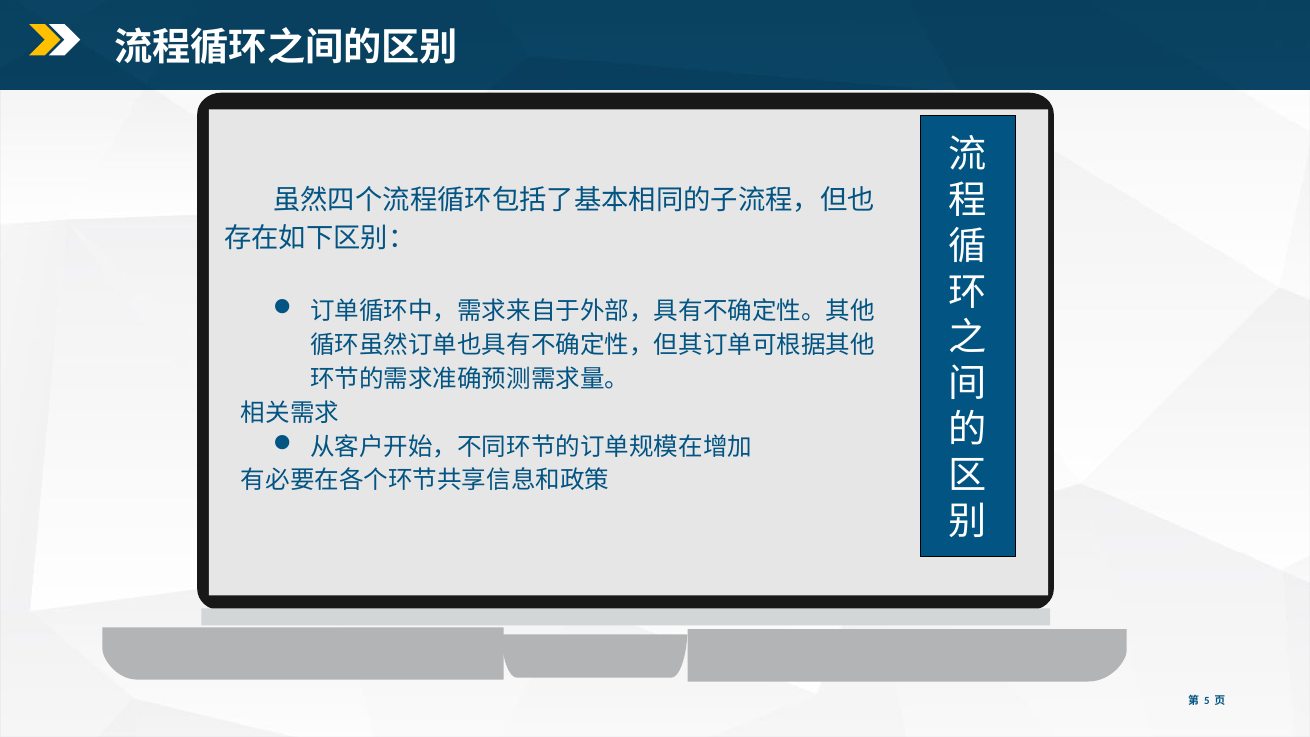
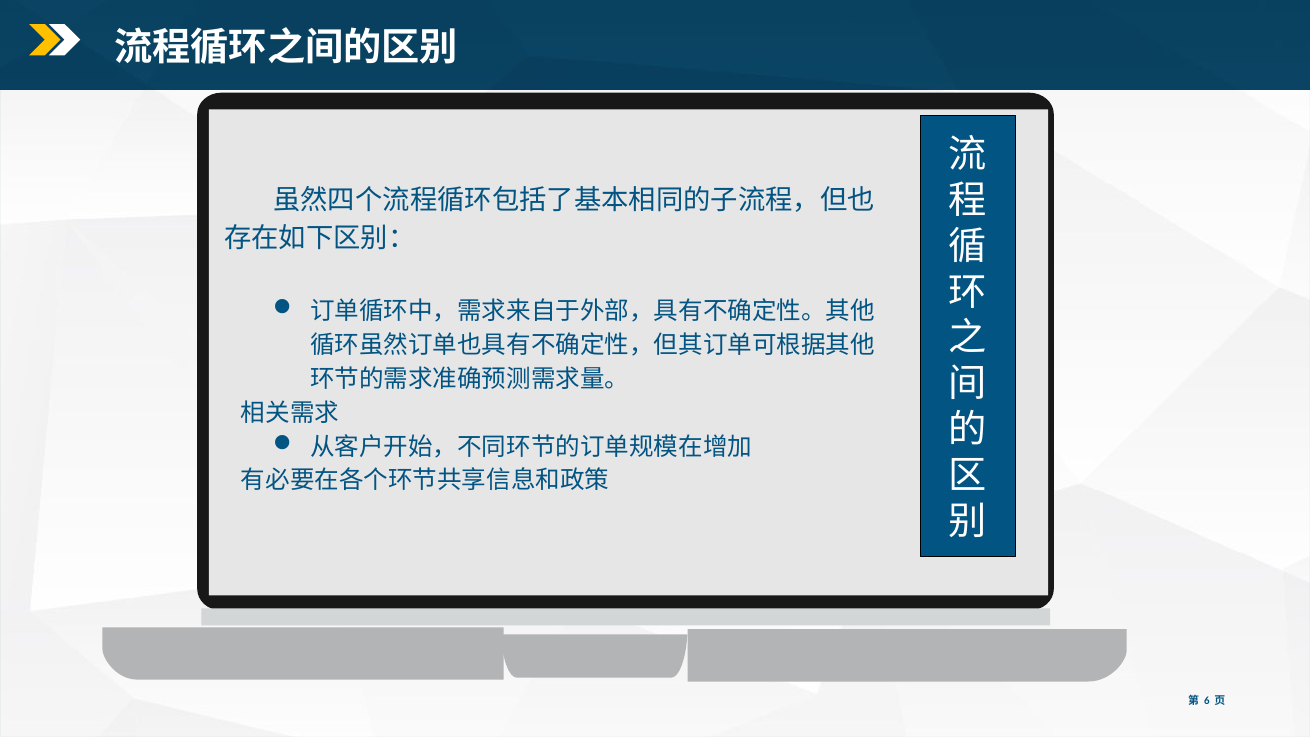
5: 5 -> 6
